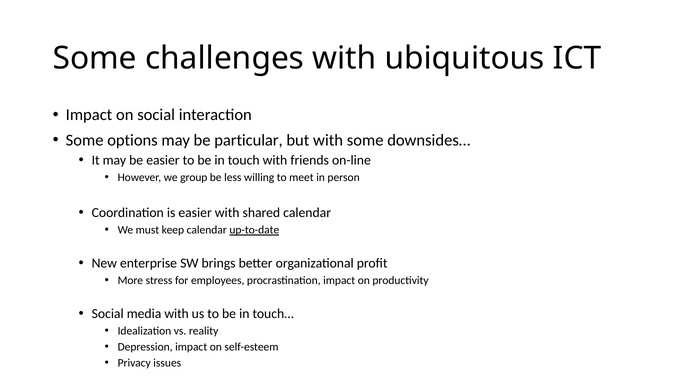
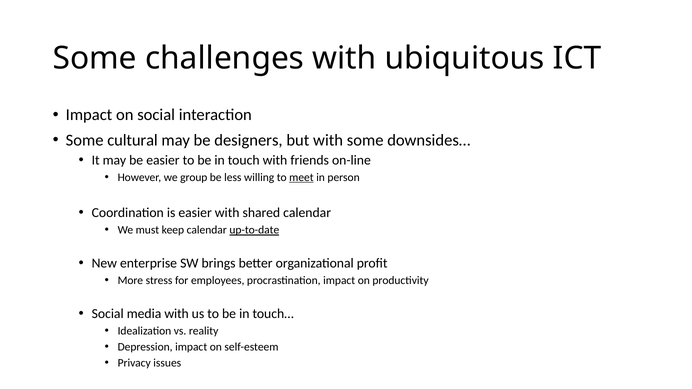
options: options -> cultural
particular: particular -> designers
meet underline: none -> present
